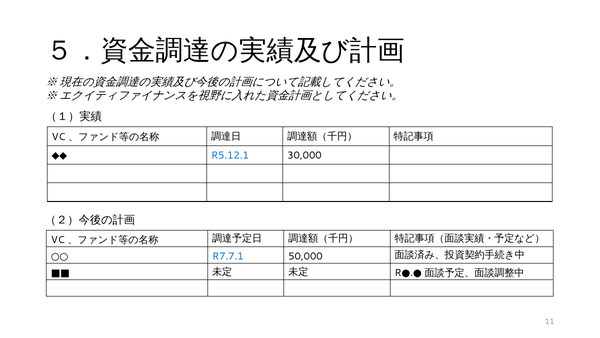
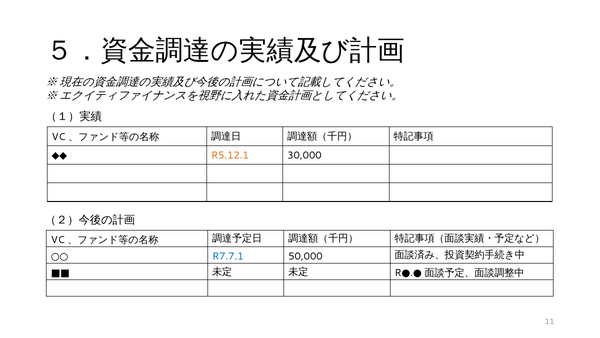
R5.12.1 colour: blue -> orange
